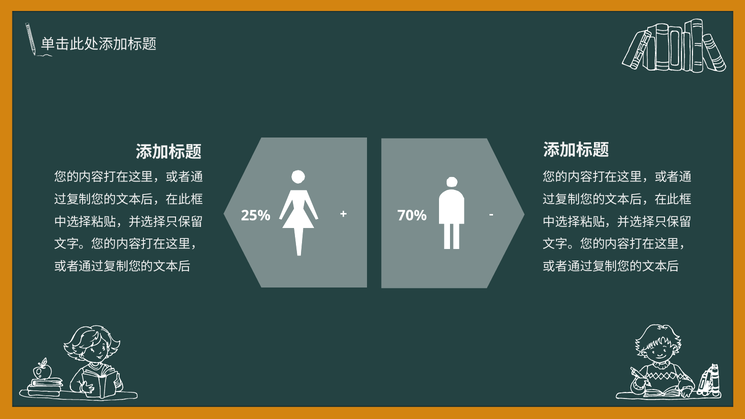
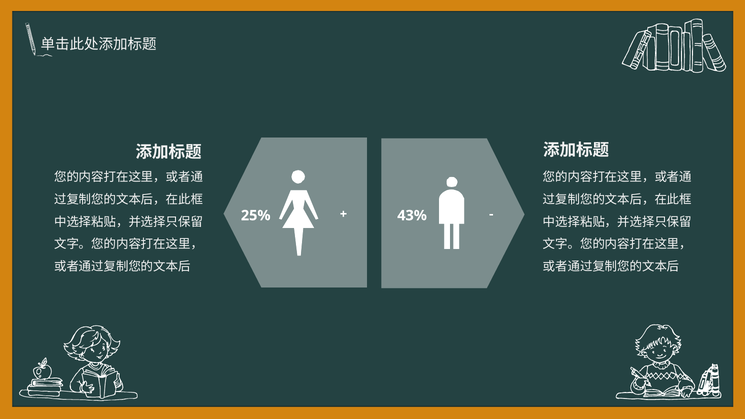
70%: 70% -> 43%
